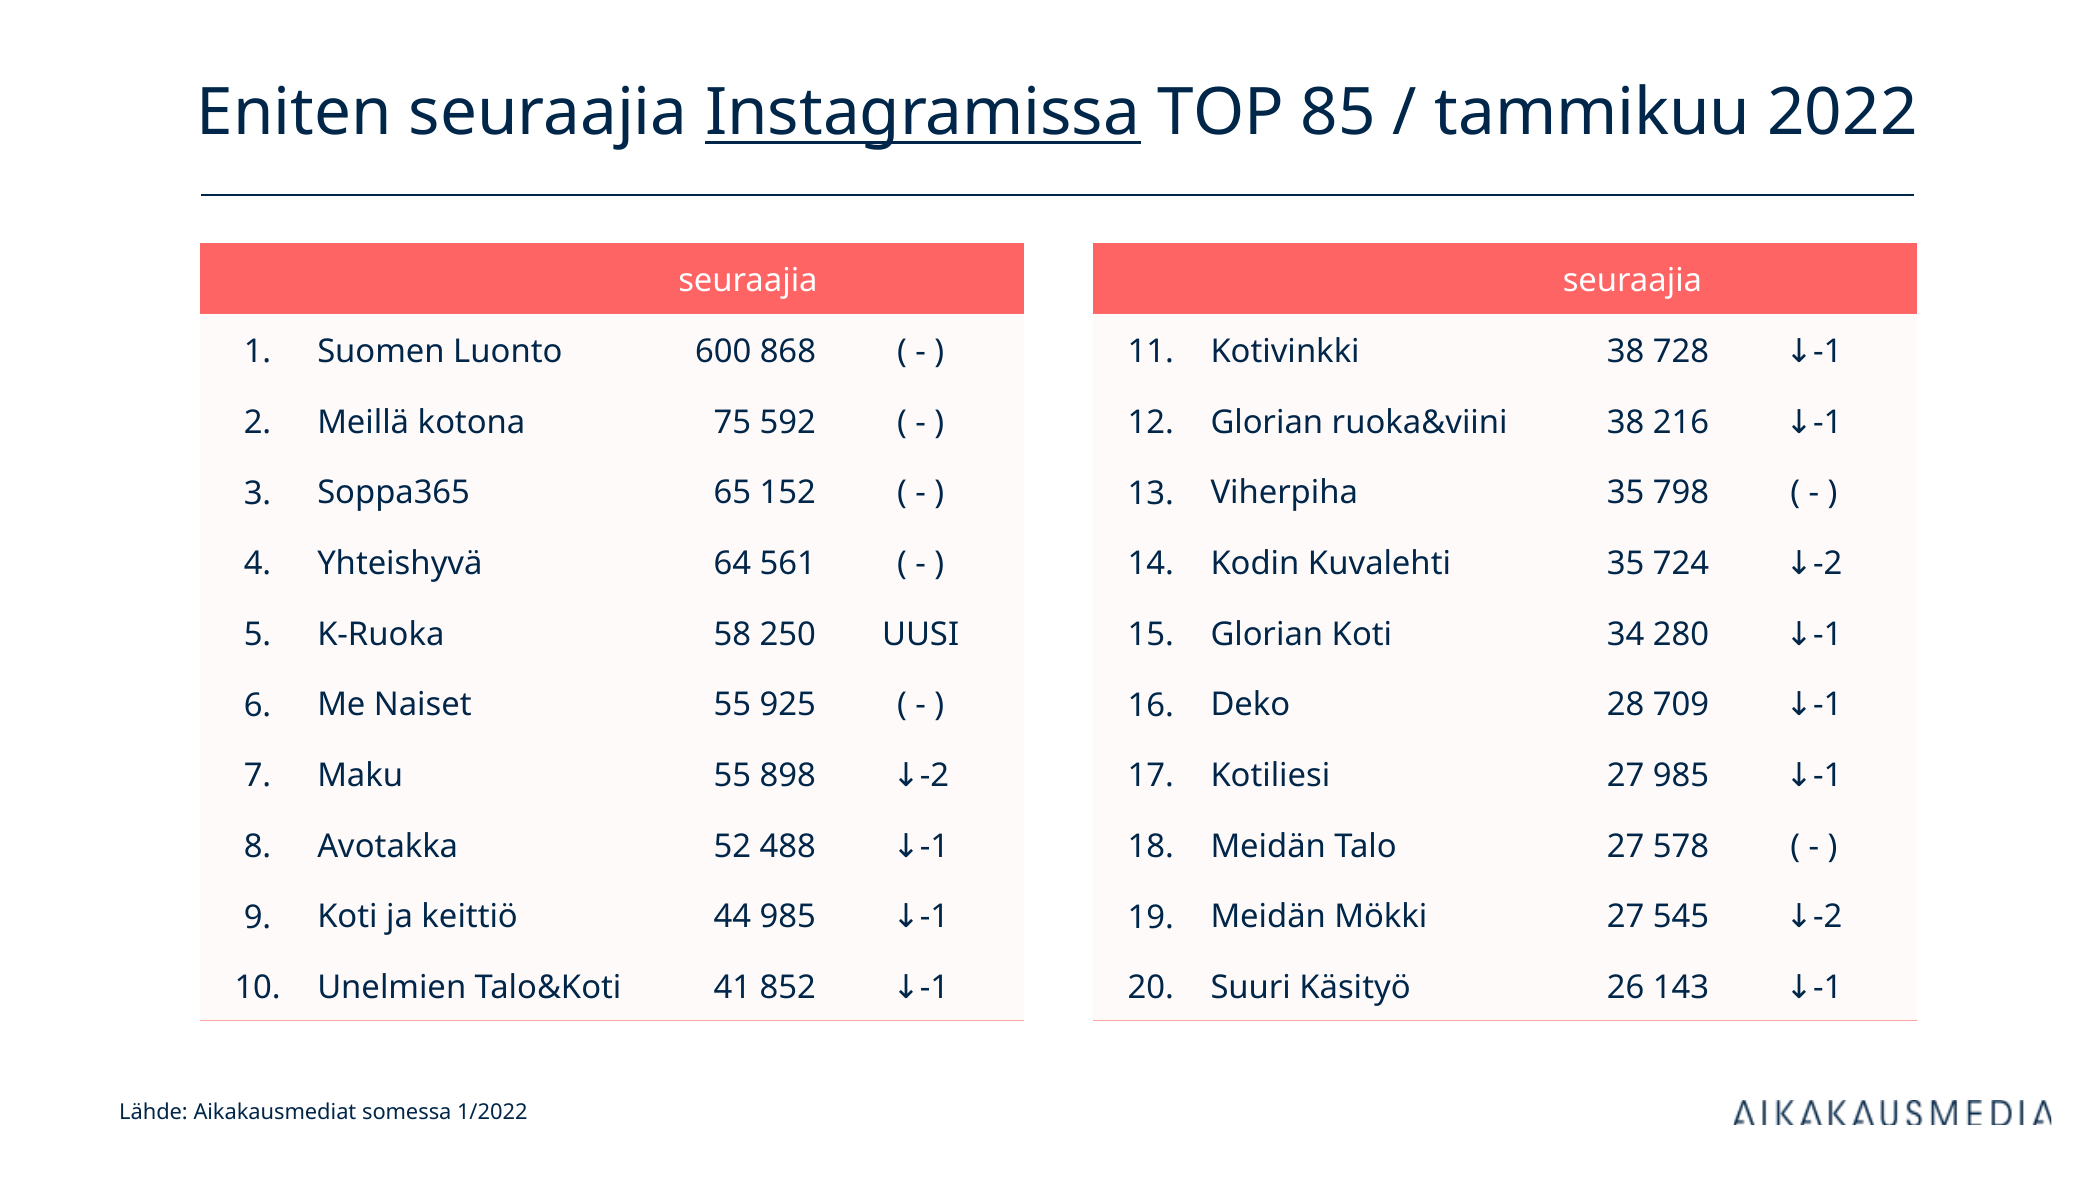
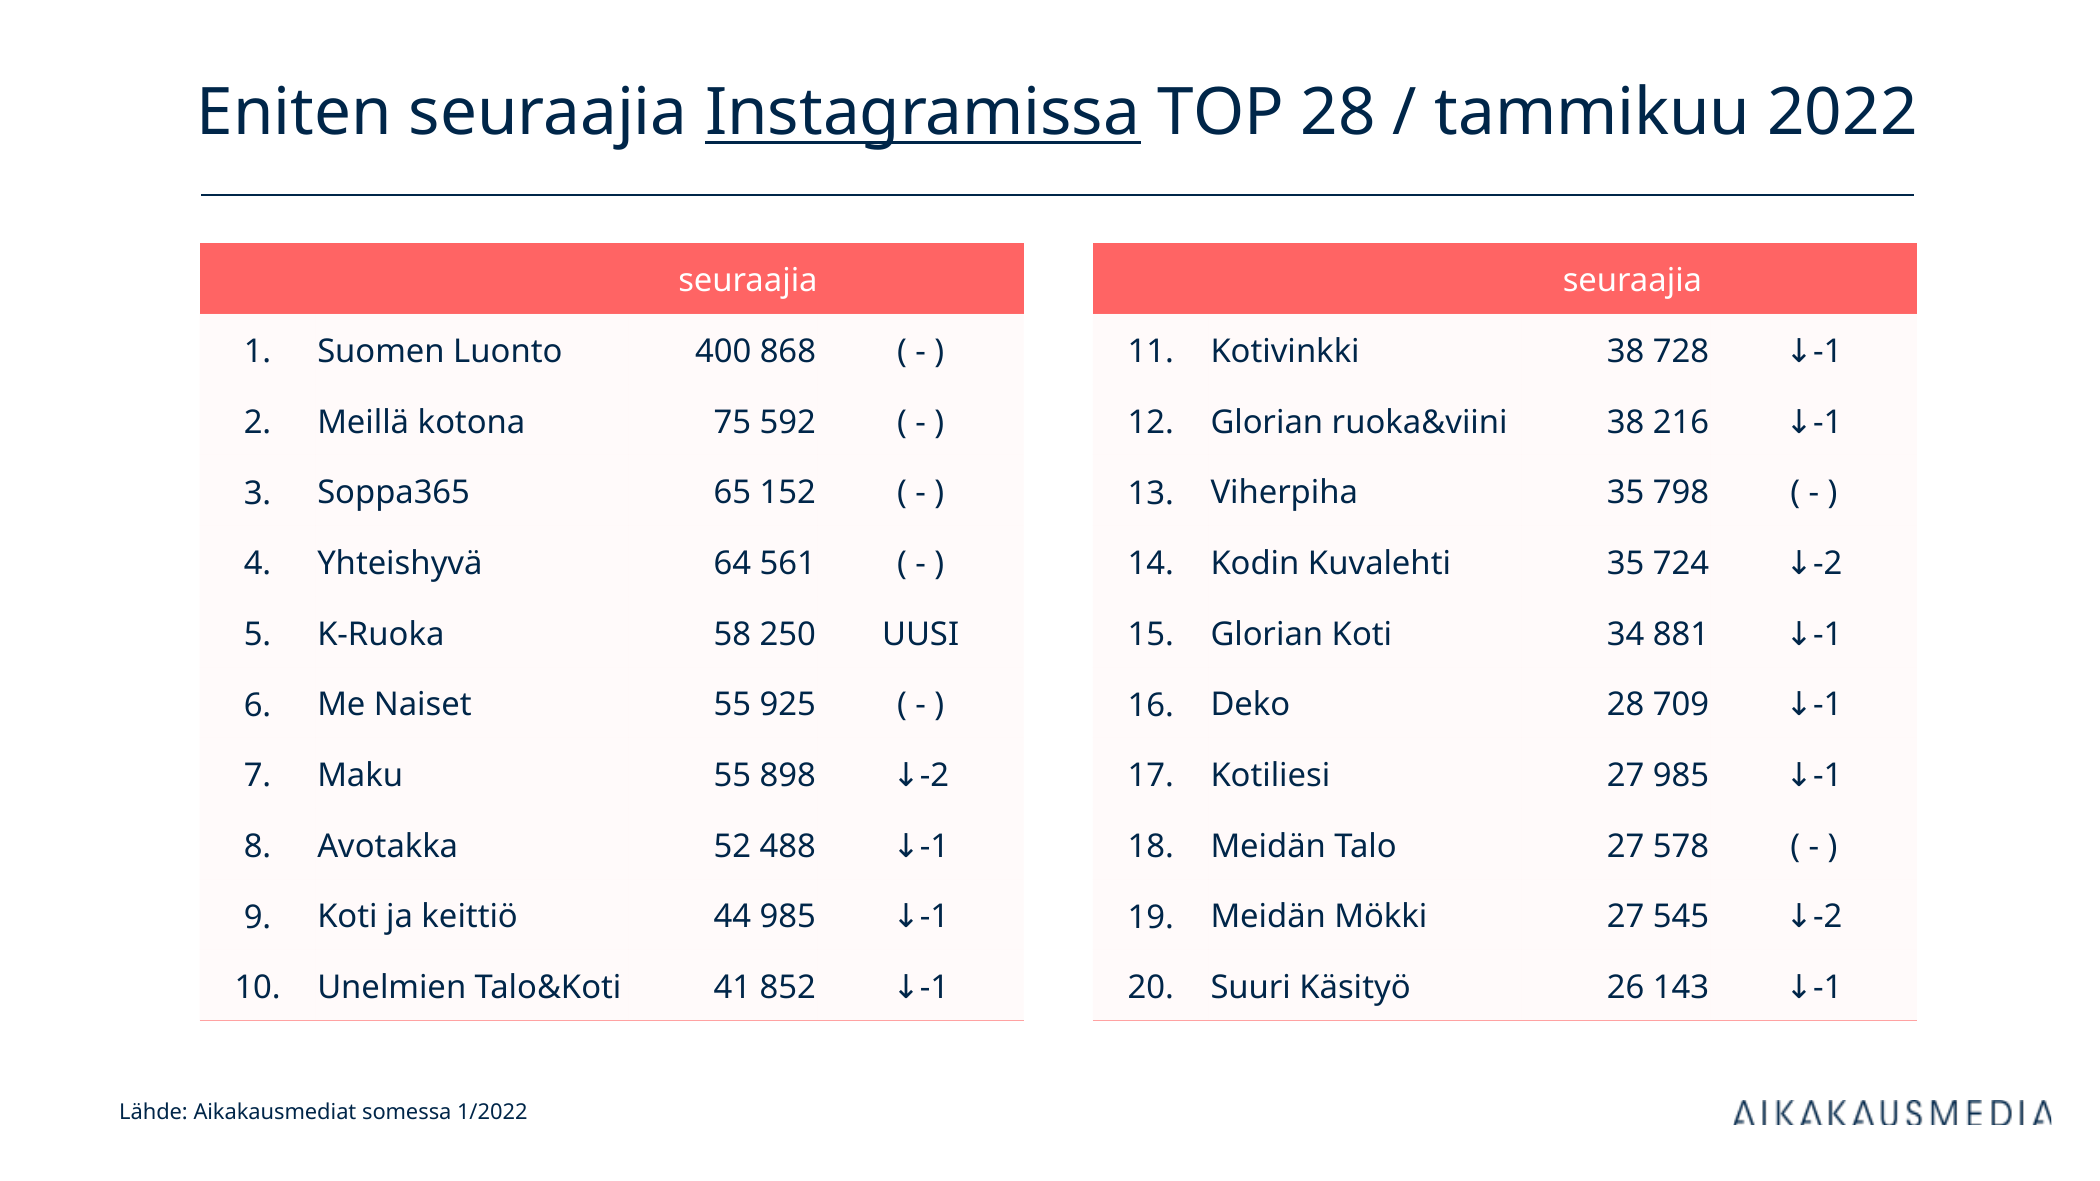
TOP 85: 85 -> 28
600: 600 -> 400
280: 280 -> 881
